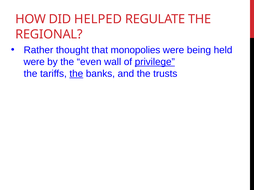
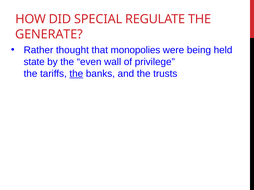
HELPED: HELPED -> SPECIAL
REGIONAL: REGIONAL -> GENERATE
were at (34, 62): were -> state
privilege underline: present -> none
